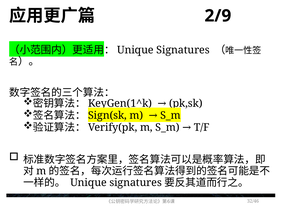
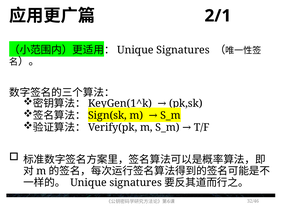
2/9: 2/9 -> 2/1
